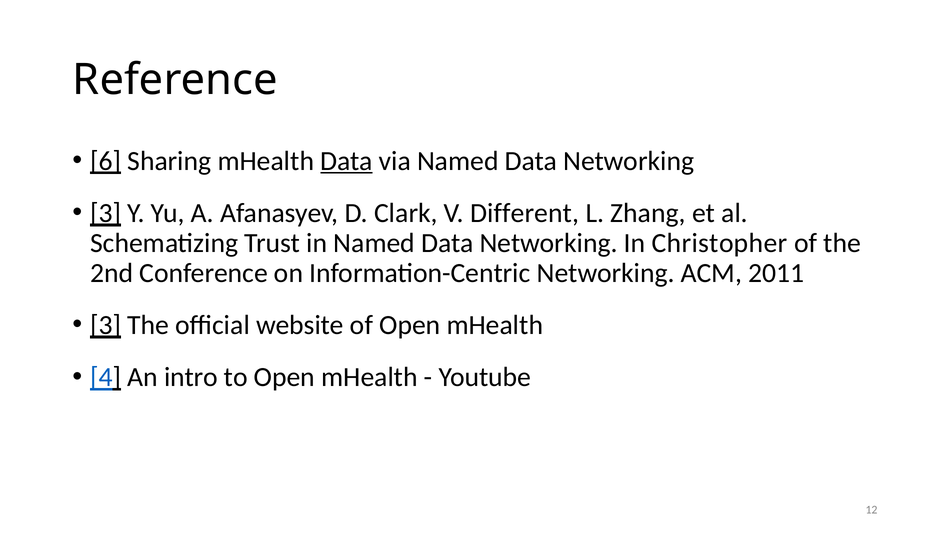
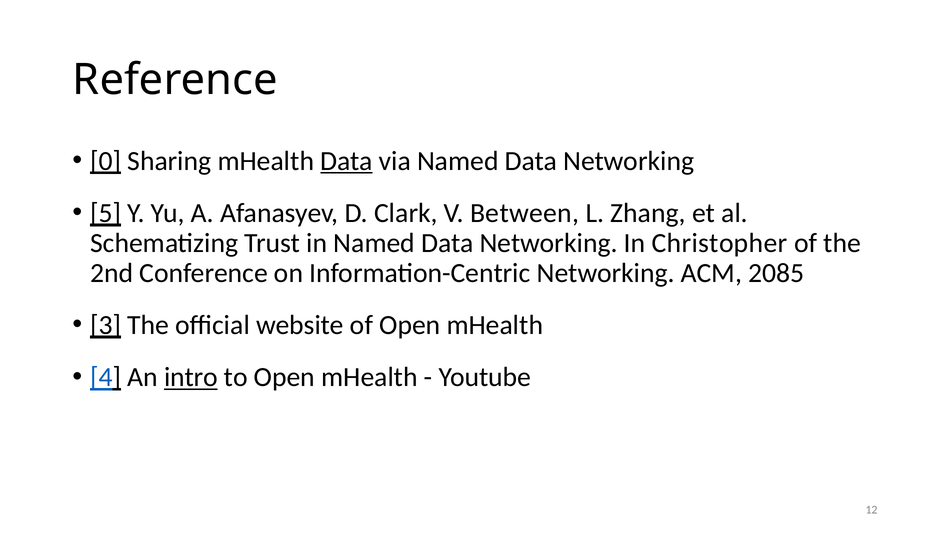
6: 6 -> 0
3 at (106, 213): 3 -> 5
Different: Different -> Between
2011: 2011 -> 2085
intro underline: none -> present
